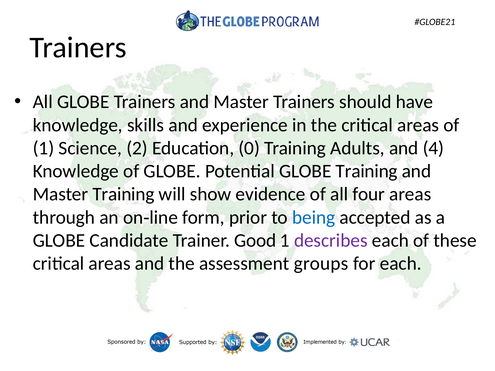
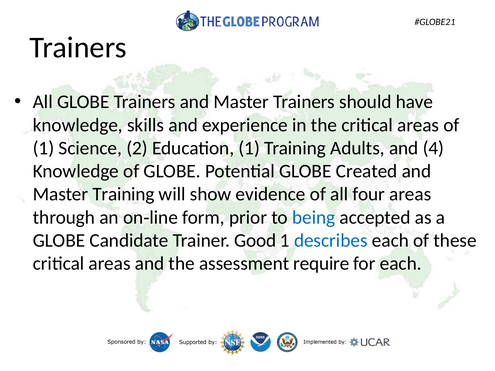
Education 0: 0 -> 1
GLOBE Training: Training -> Created
describes colour: purple -> blue
groups: groups -> require
